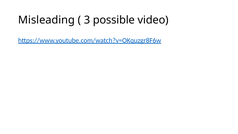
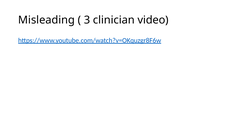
possible: possible -> clinician
